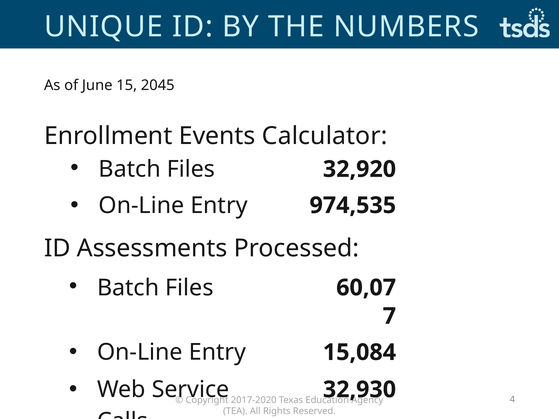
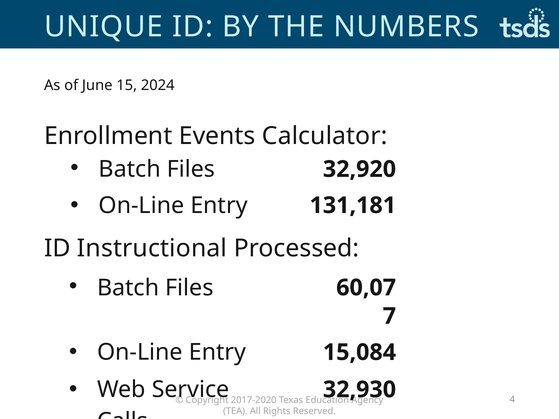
2045: 2045 -> 2024
974,535: 974,535 -> 131,181
Assessments: Assessments -> Instructional
